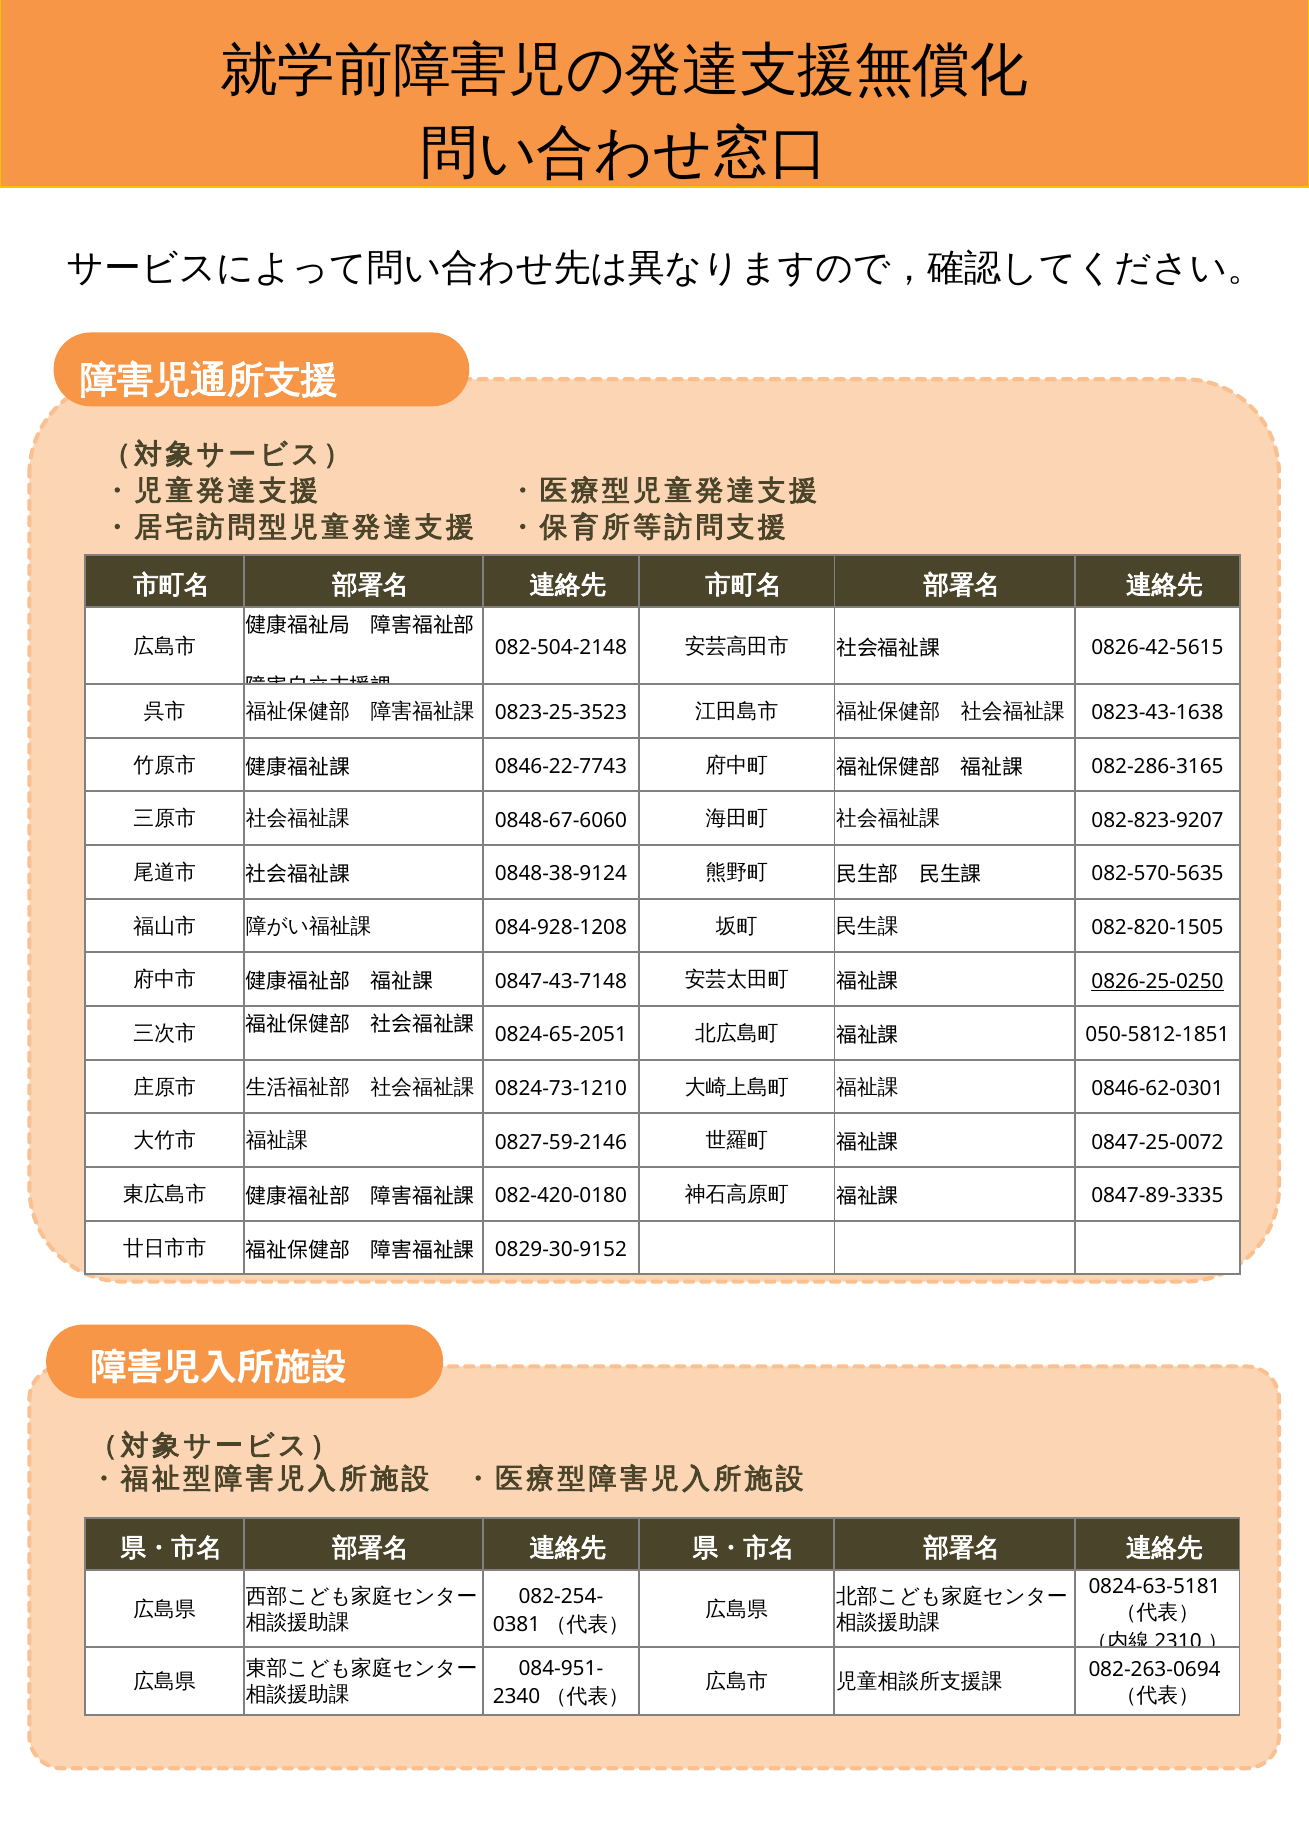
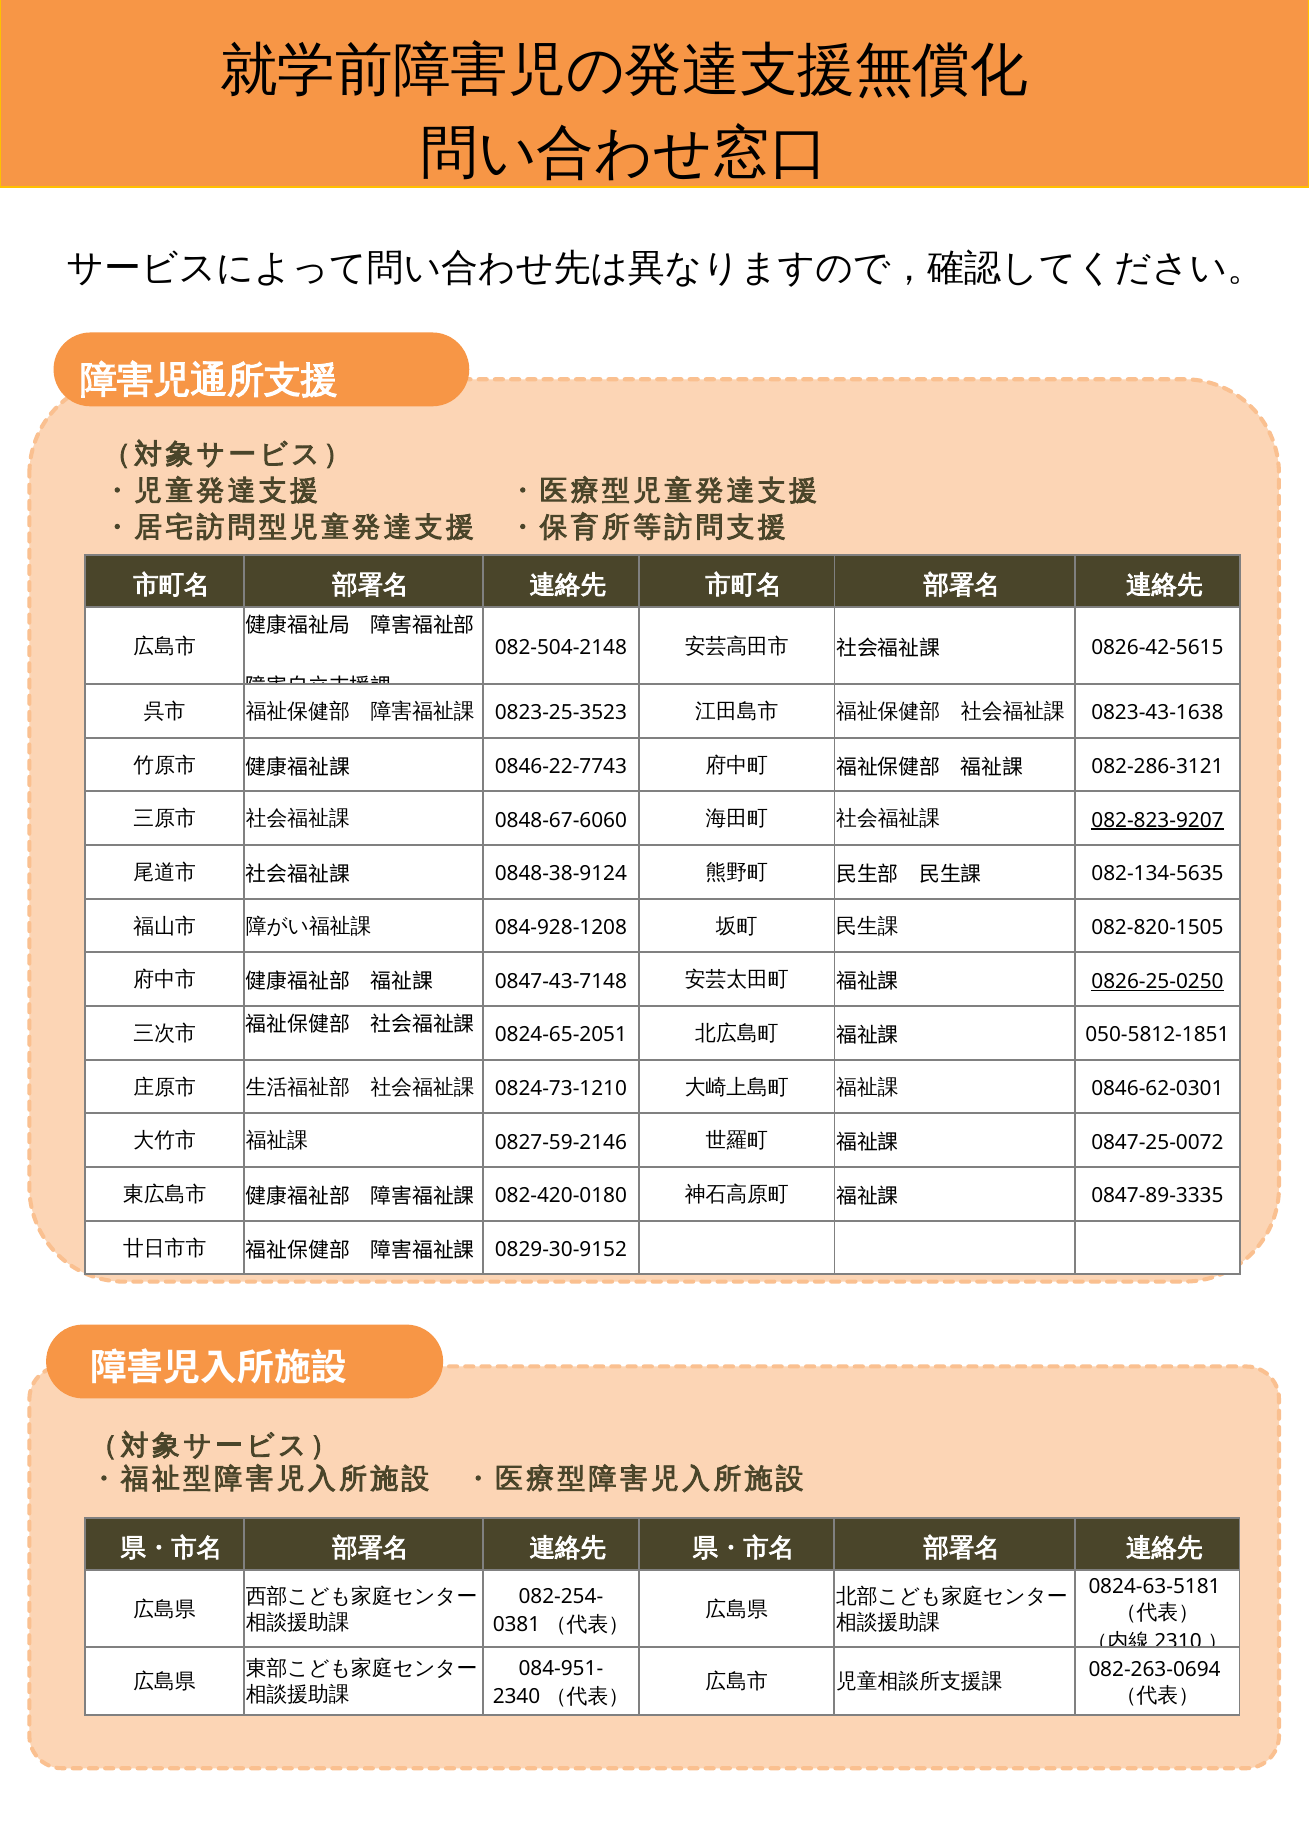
082-286-3165: 082-286-3165 -> 082-286-3121
082-823-9207 underline: none -> present
082-570-5635: 082-570-5635 -> 082-134-5635
